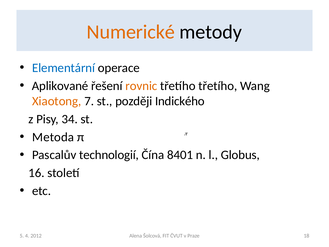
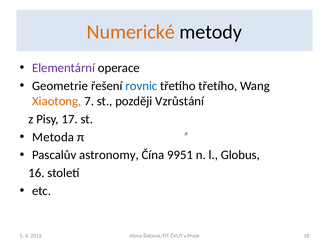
Elementární colour: blue -> purple
Aplikované: Aplikované -> Geometrie
rovnic colour: orange -> blue
Indického: Indického -> Vzrůstání
34: 34 -> 17
technologií: technologií -> astronomy
8401: 8401 -> 9951
